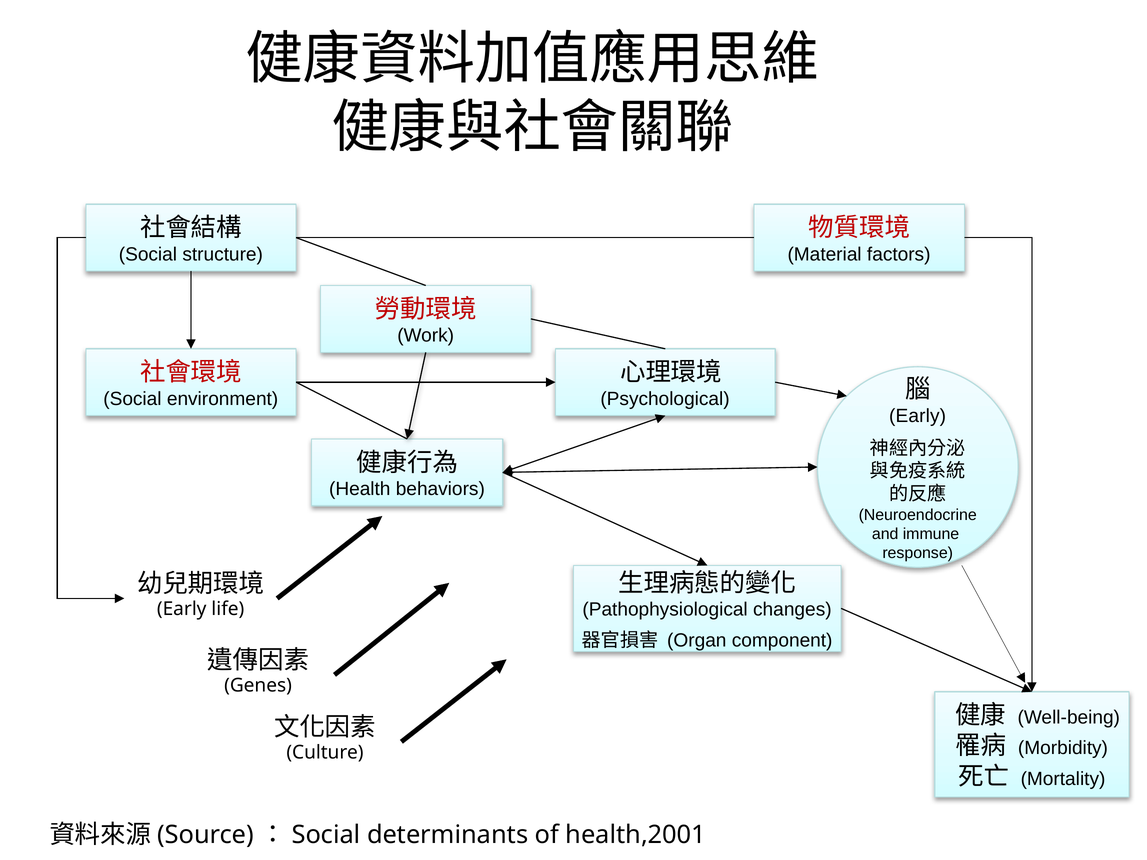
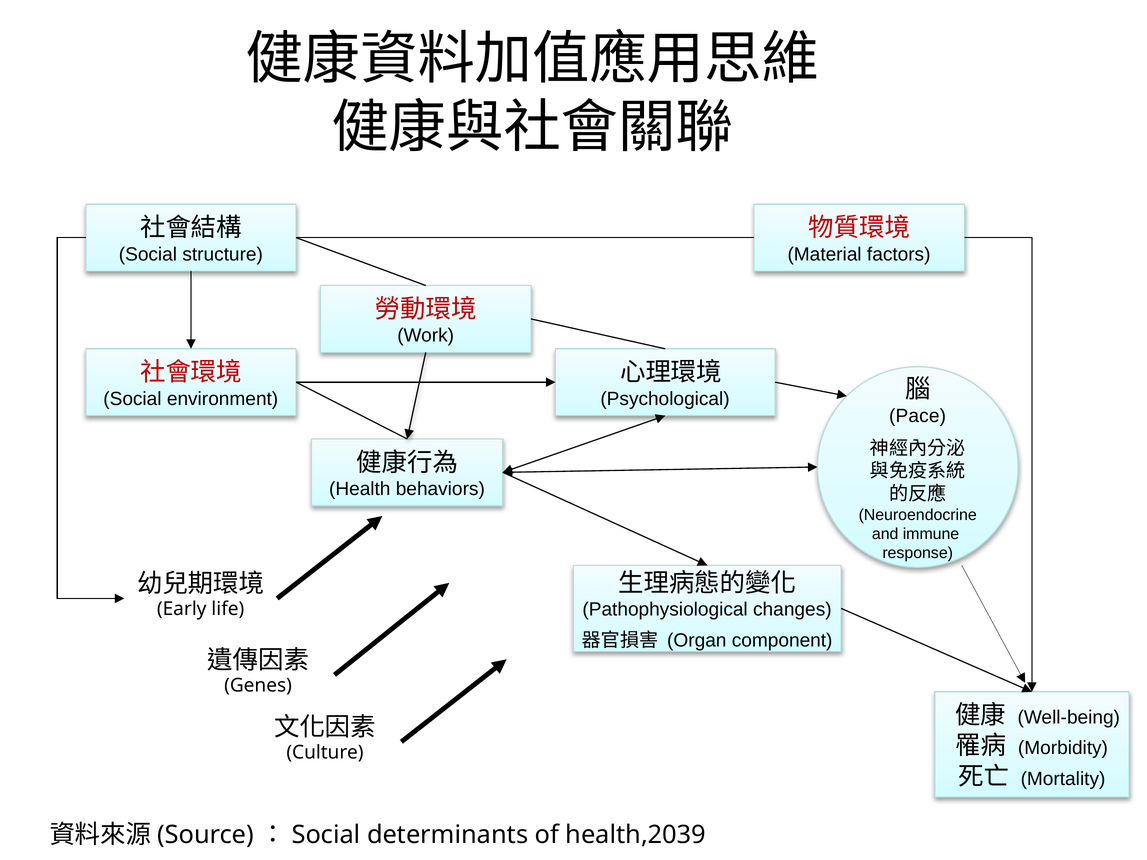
Early at (918, 416): Early -> Pace
health,2001: health,2001 -> health,2039
